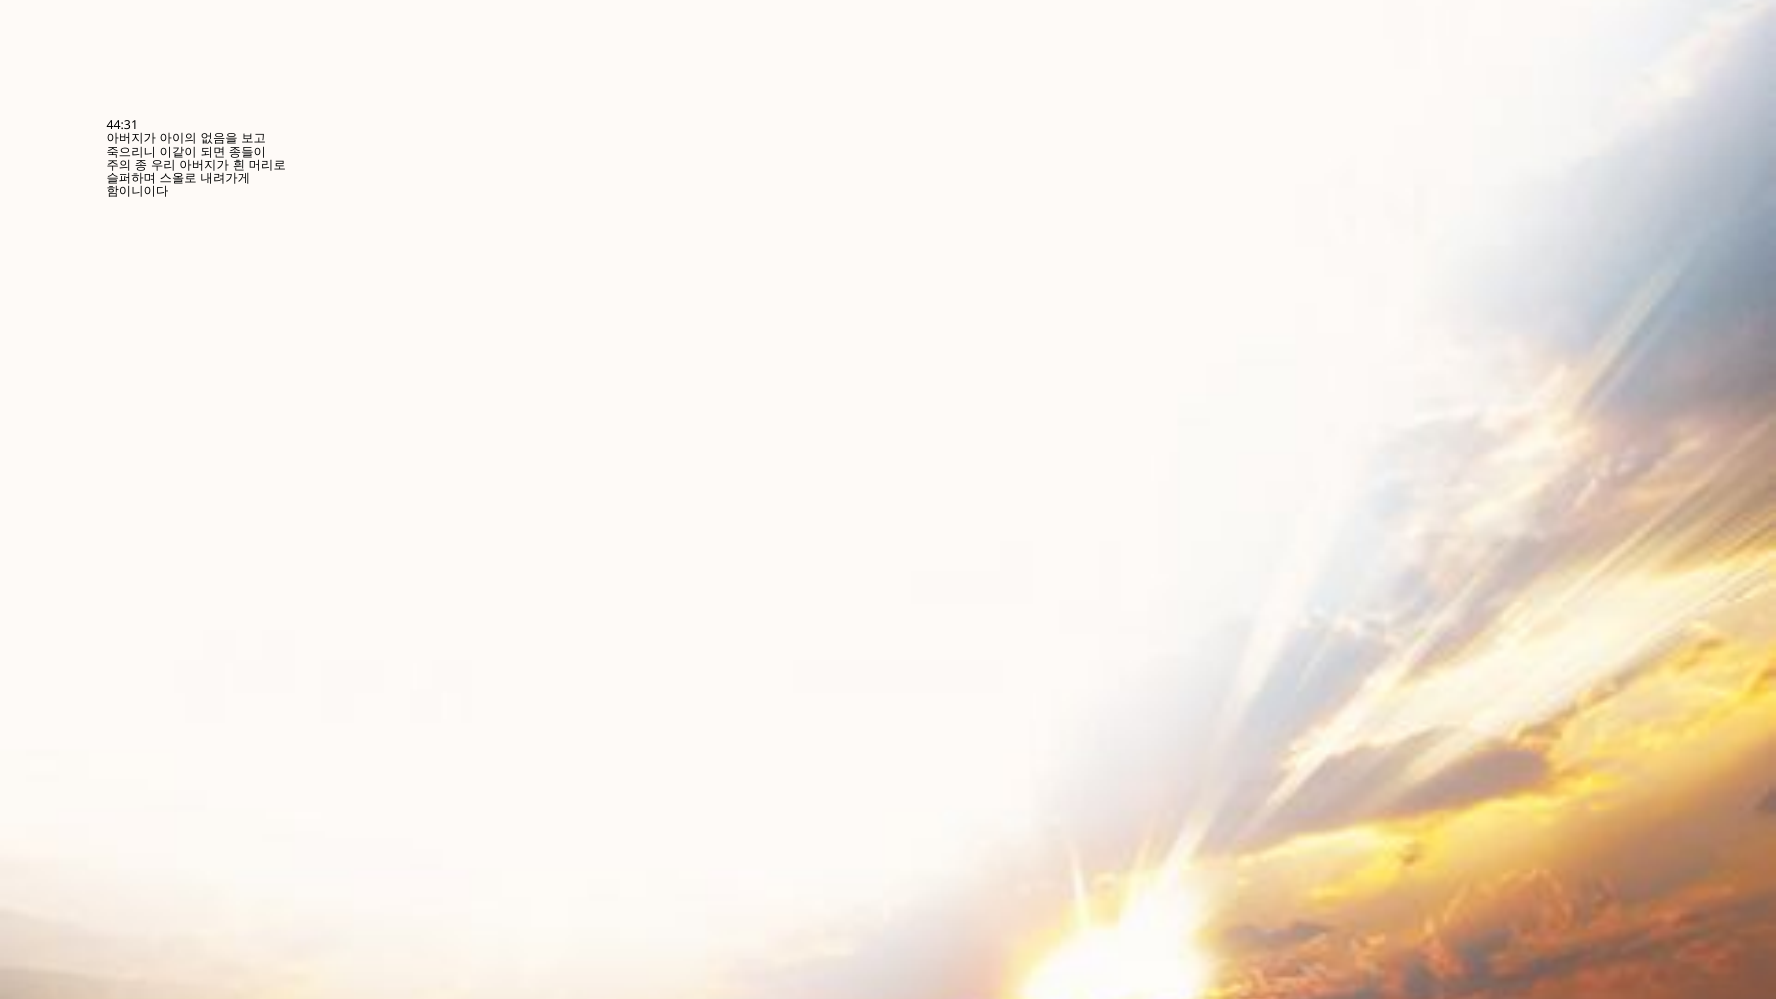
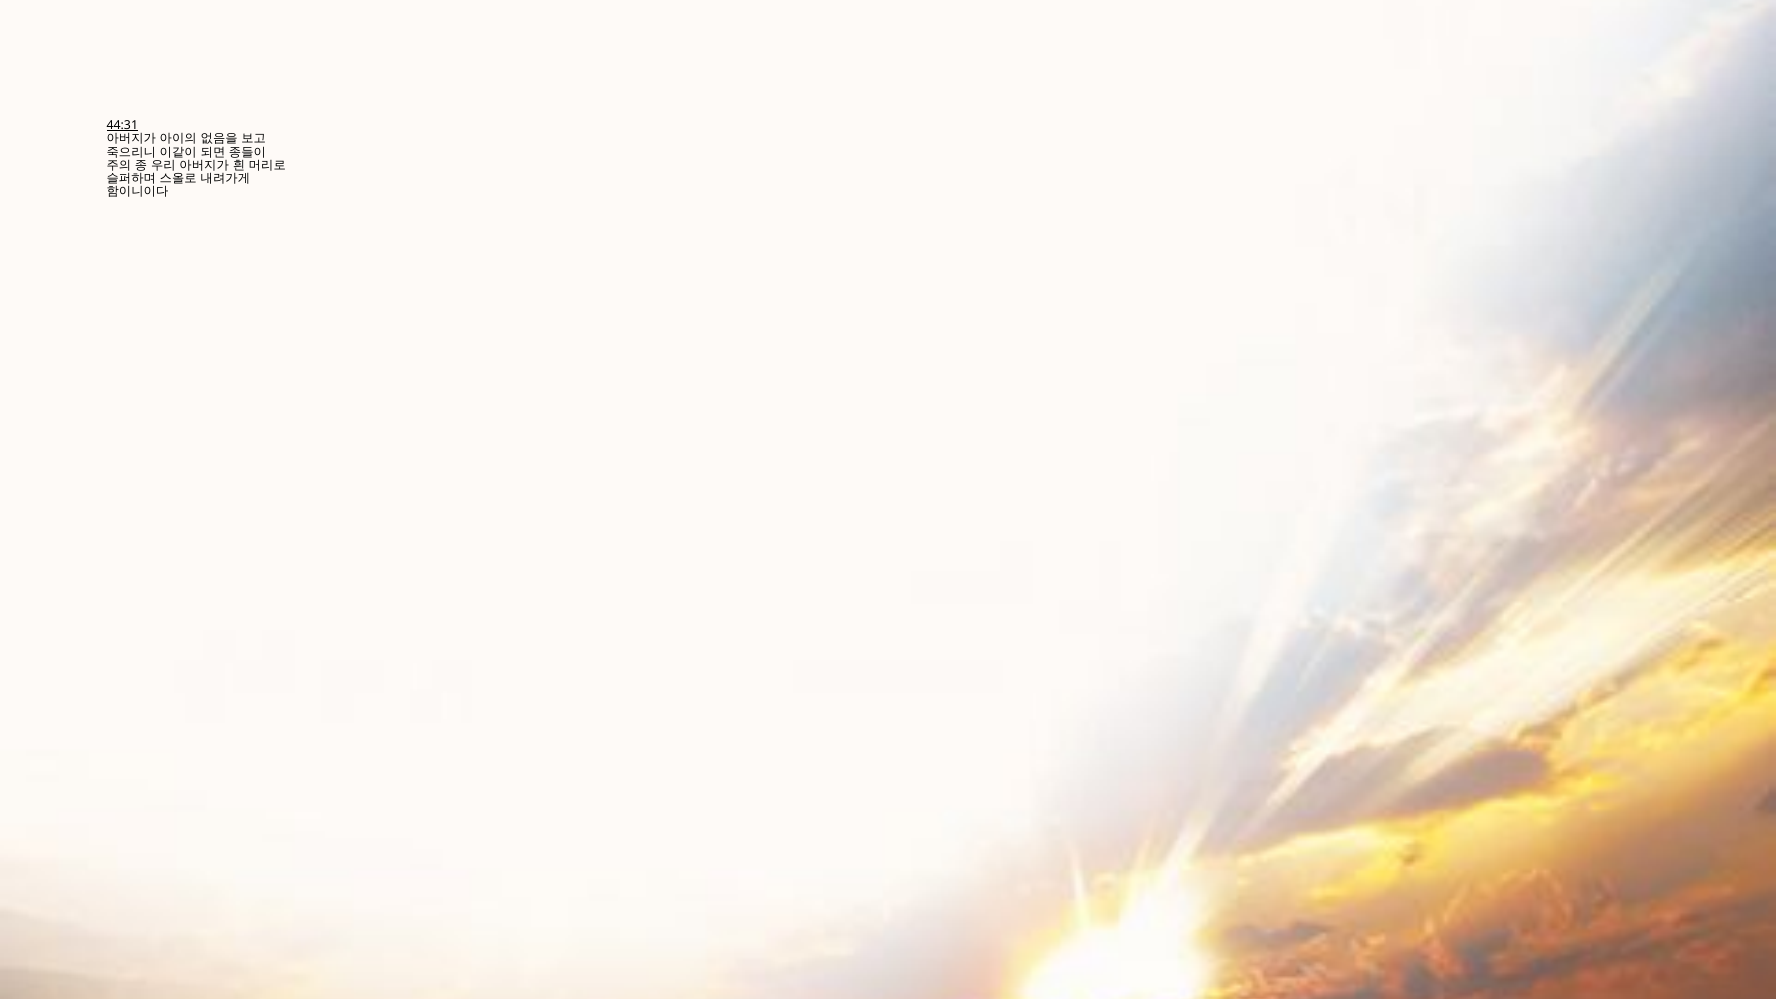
44:31 underline: none -> present
